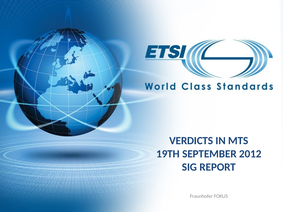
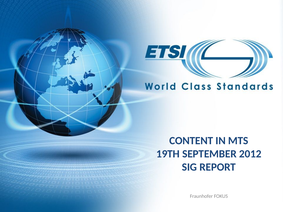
VERDICTS: VERDICTS -> CONTENT
